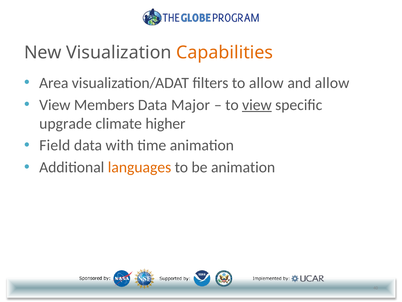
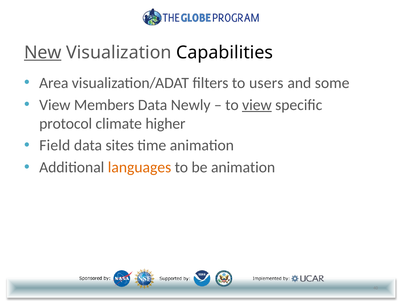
New underline: none -> present
Capabilities colour: orange -> black
to allow: allow -> users
and allow: allow -> some
Major: Major -> Newly
upgrade: upgrade -> protocol
with: with -> sites
